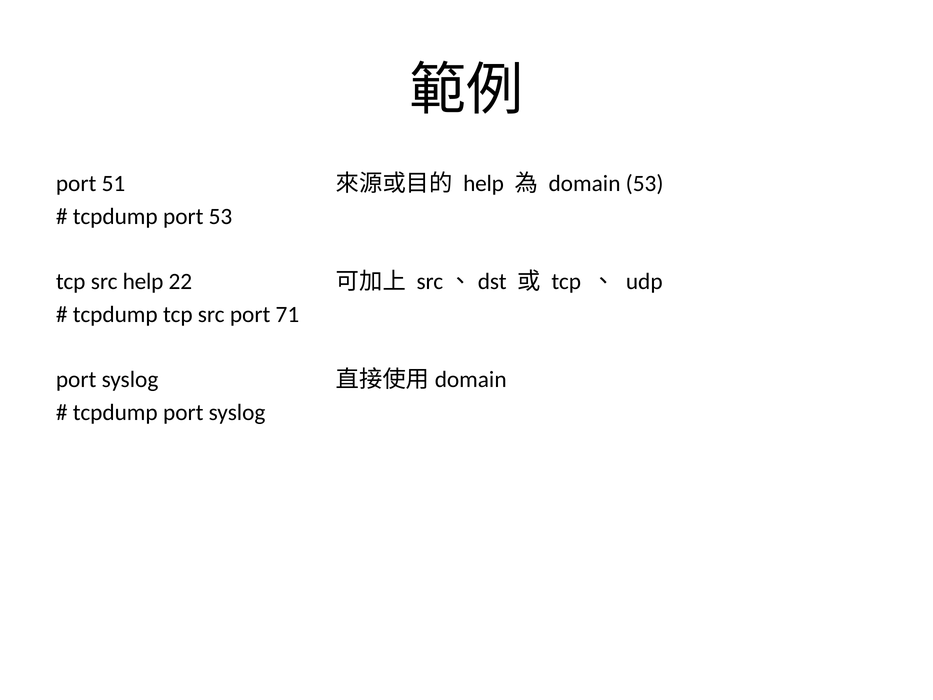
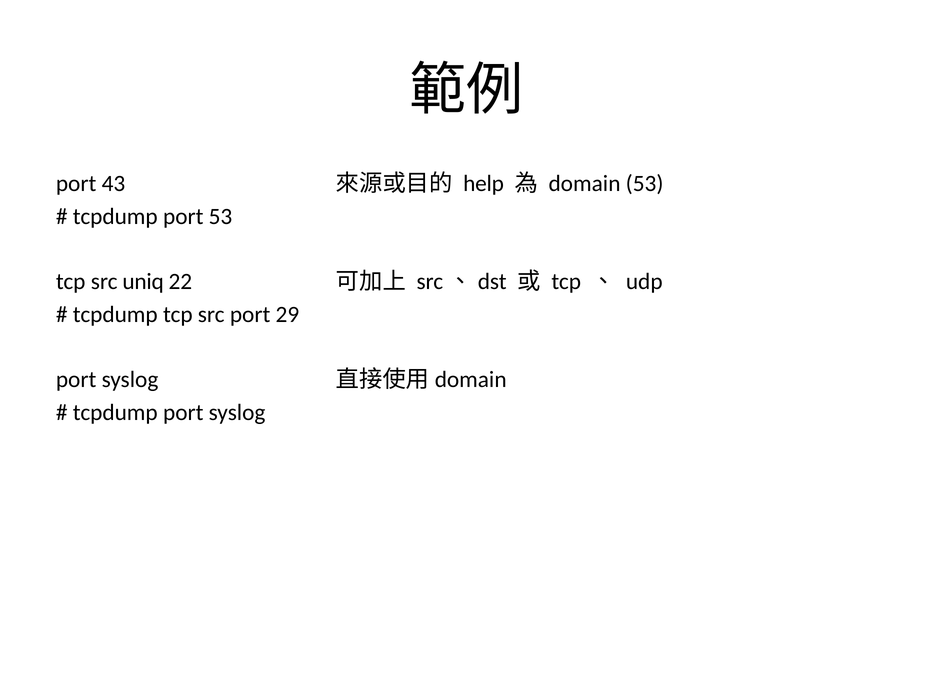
51: 51 -> 43
src help: help -> uniq
71: 71 -> 29
